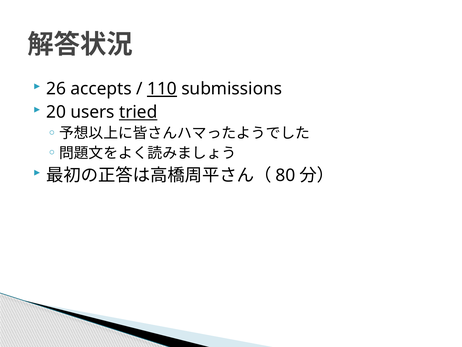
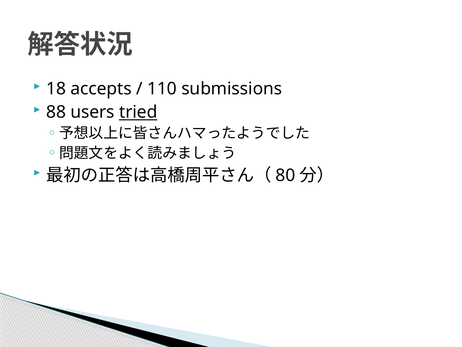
26: 26 -> 18
110 underline: present -> none
20: 20 -> 88
